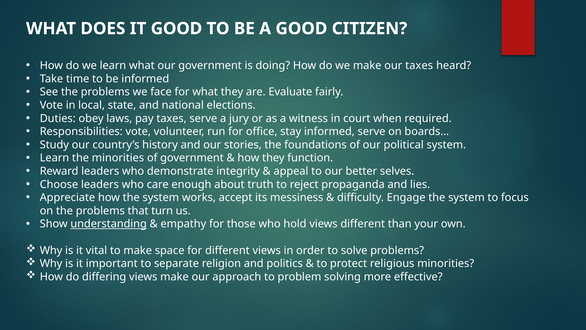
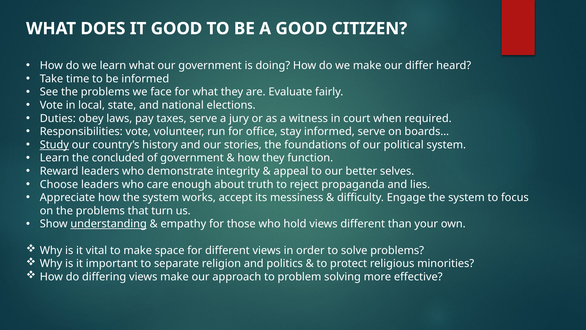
our taxes: taxes -> differ
Study underline: none -> present
the minorities: minorities -> concluded
